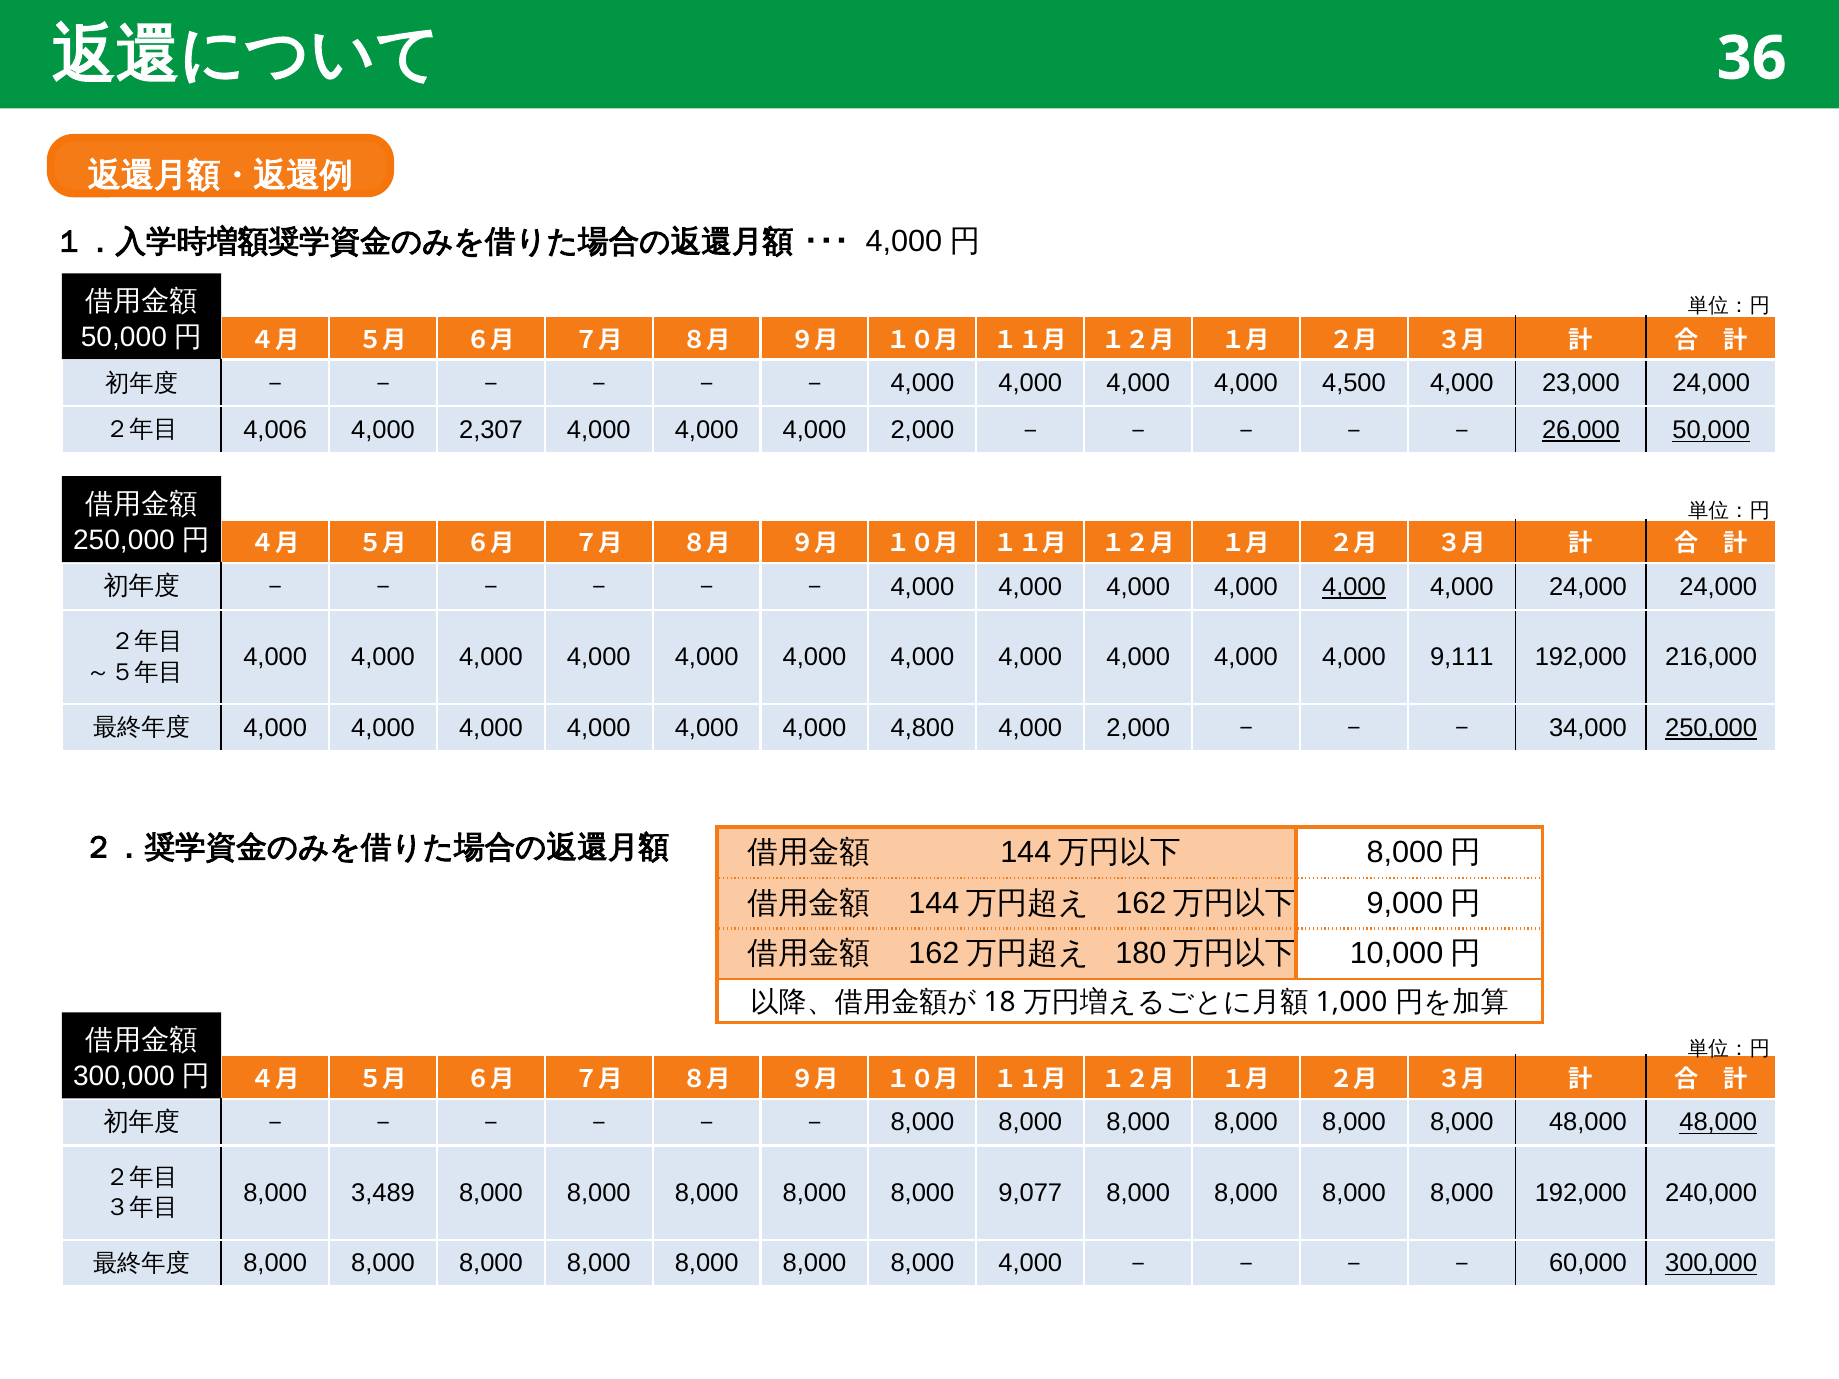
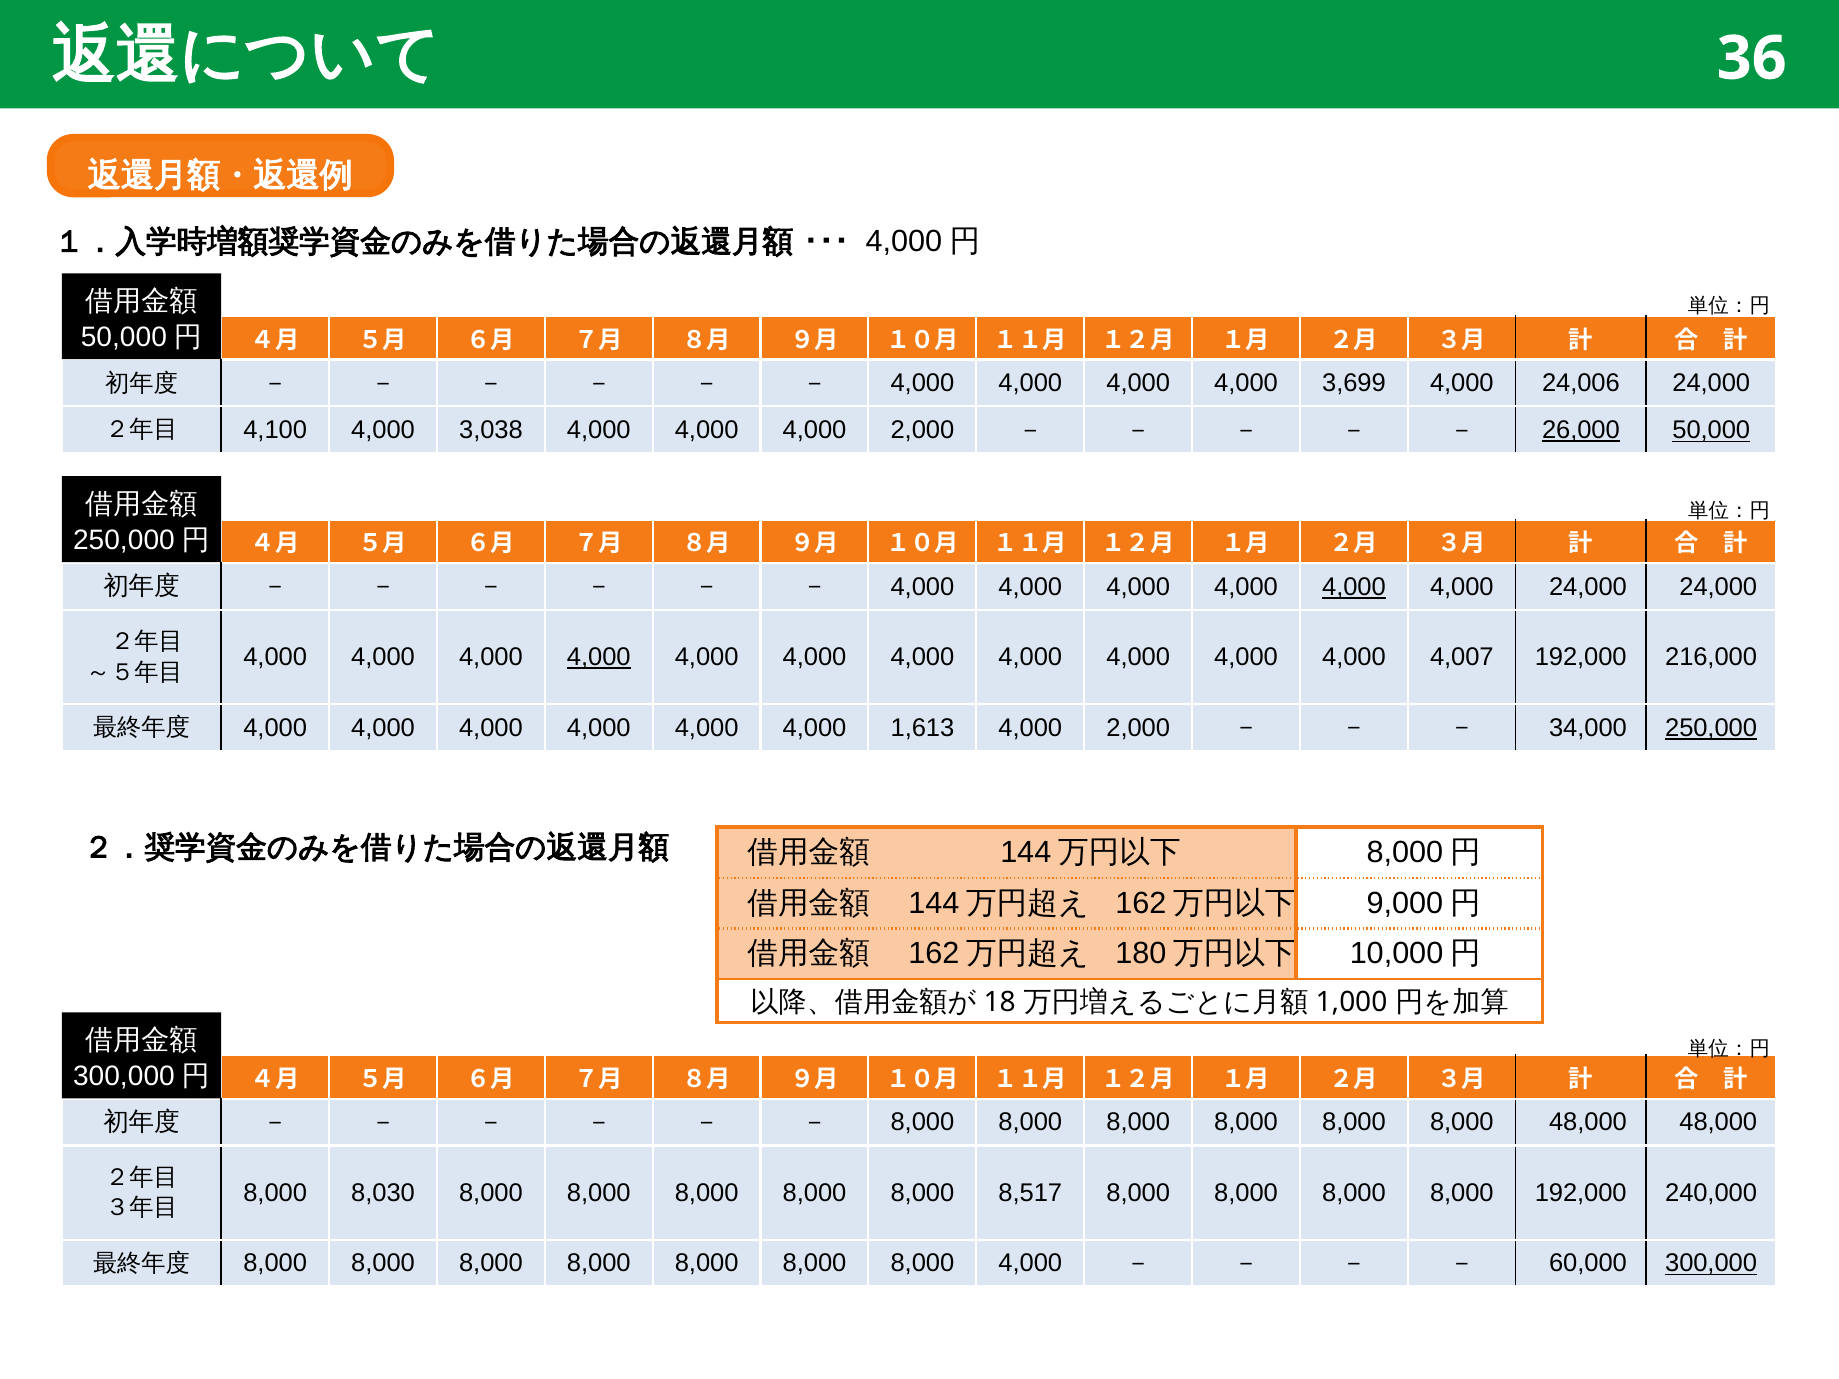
4,500: 4,500 -> 3,699
23,000: 23,000 -> 24,006
4,006: 4,006 -> 4,100
2,307: 2,307 -> 3,038
4,000 at (599, 657) underline: none -> present
9,111: 9,111 -> 4,007
4,800: 4,800 -> 1,613
48,000 at (1718, 1123) underline: present -> none
3,489: 3,489 -> 8,030
9,077: 9,077 -> 8,517
